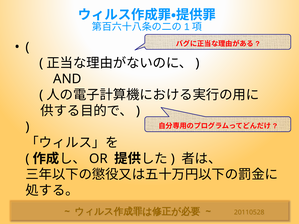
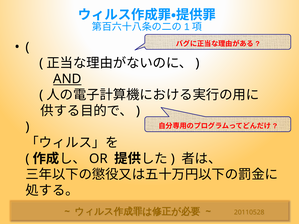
AND underline: none -> present
